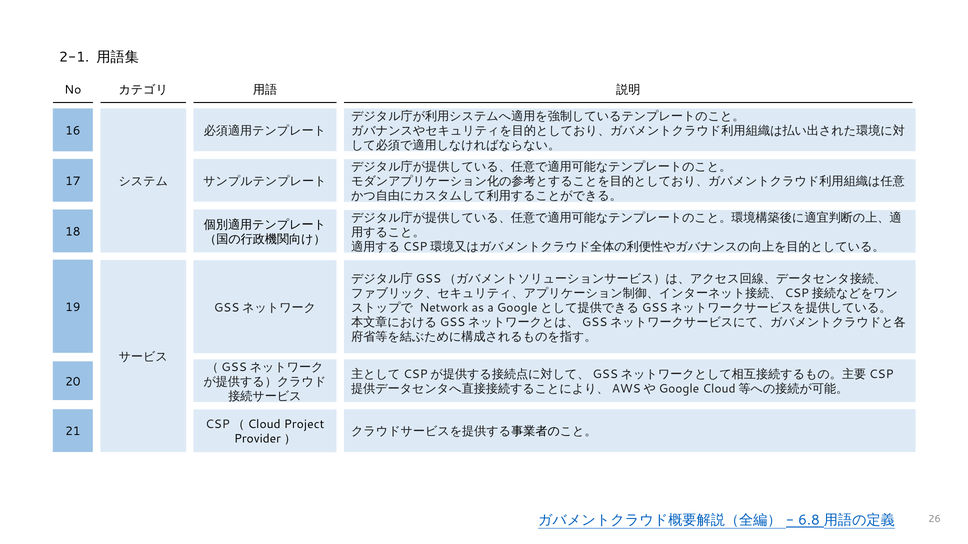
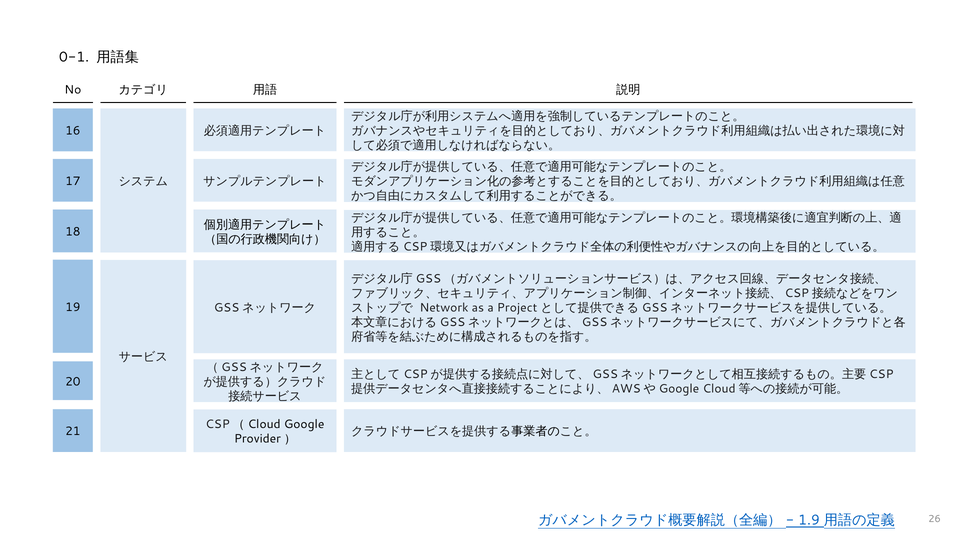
2-1: 2-1 -> 0-1
Google: Google -> Project
Project: Project -> Google
6.8: 6.8 -> 1.9
